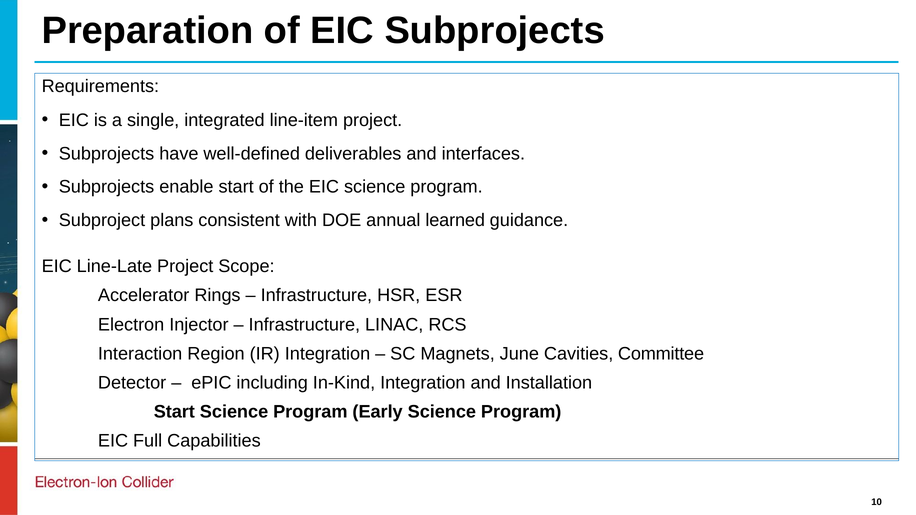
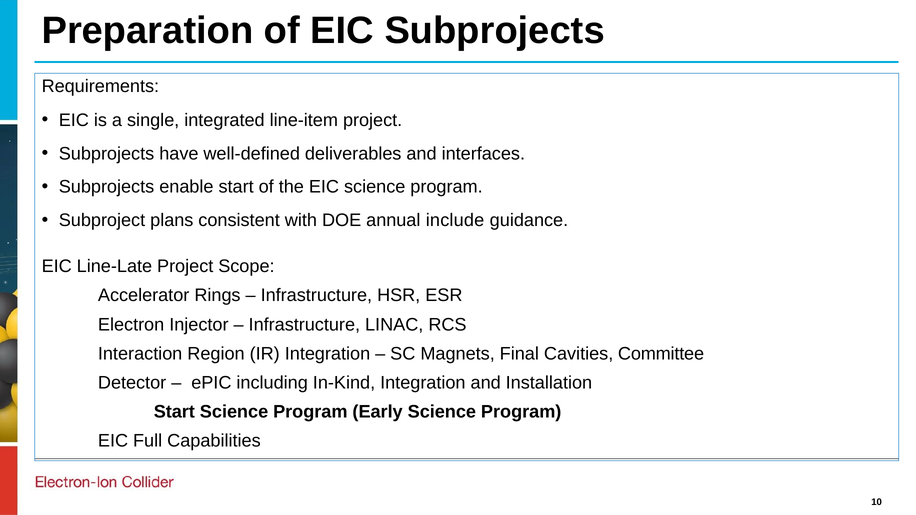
learned: learned -> include
June: June -> Final
